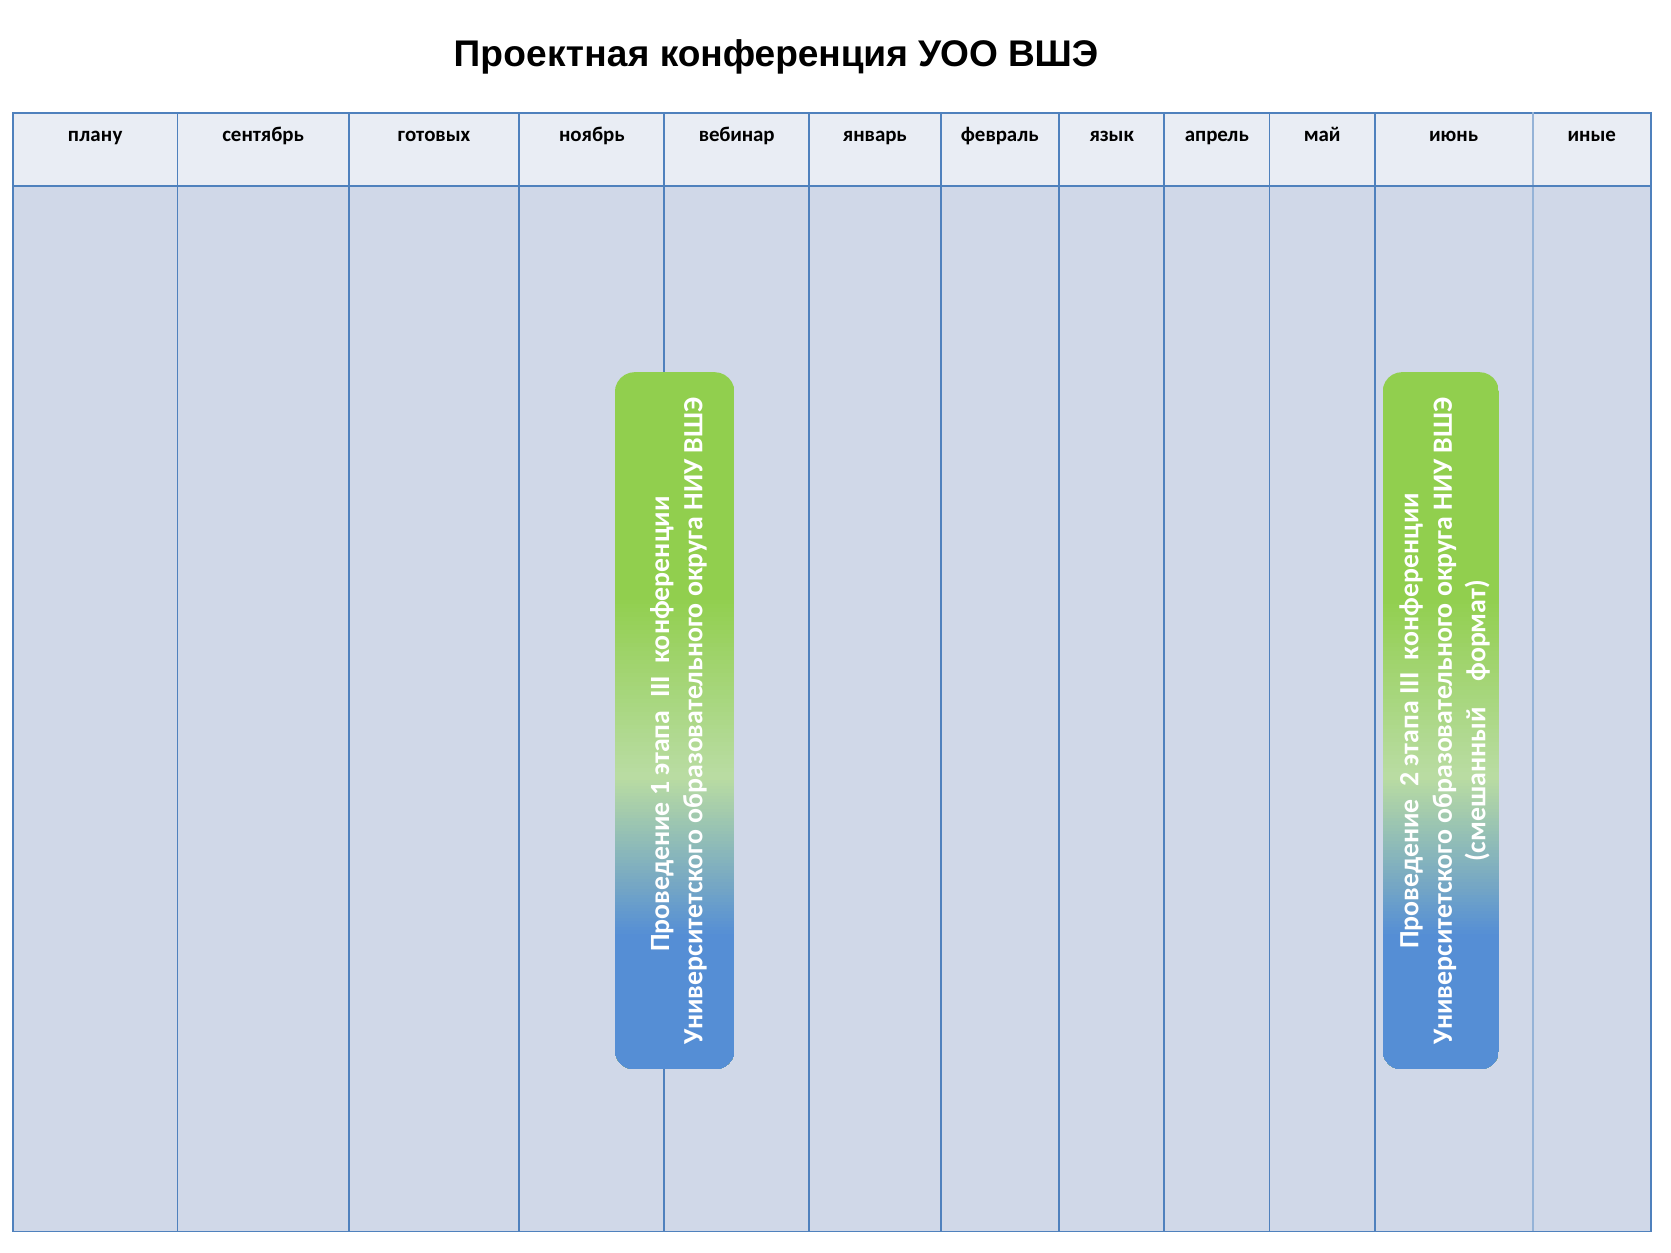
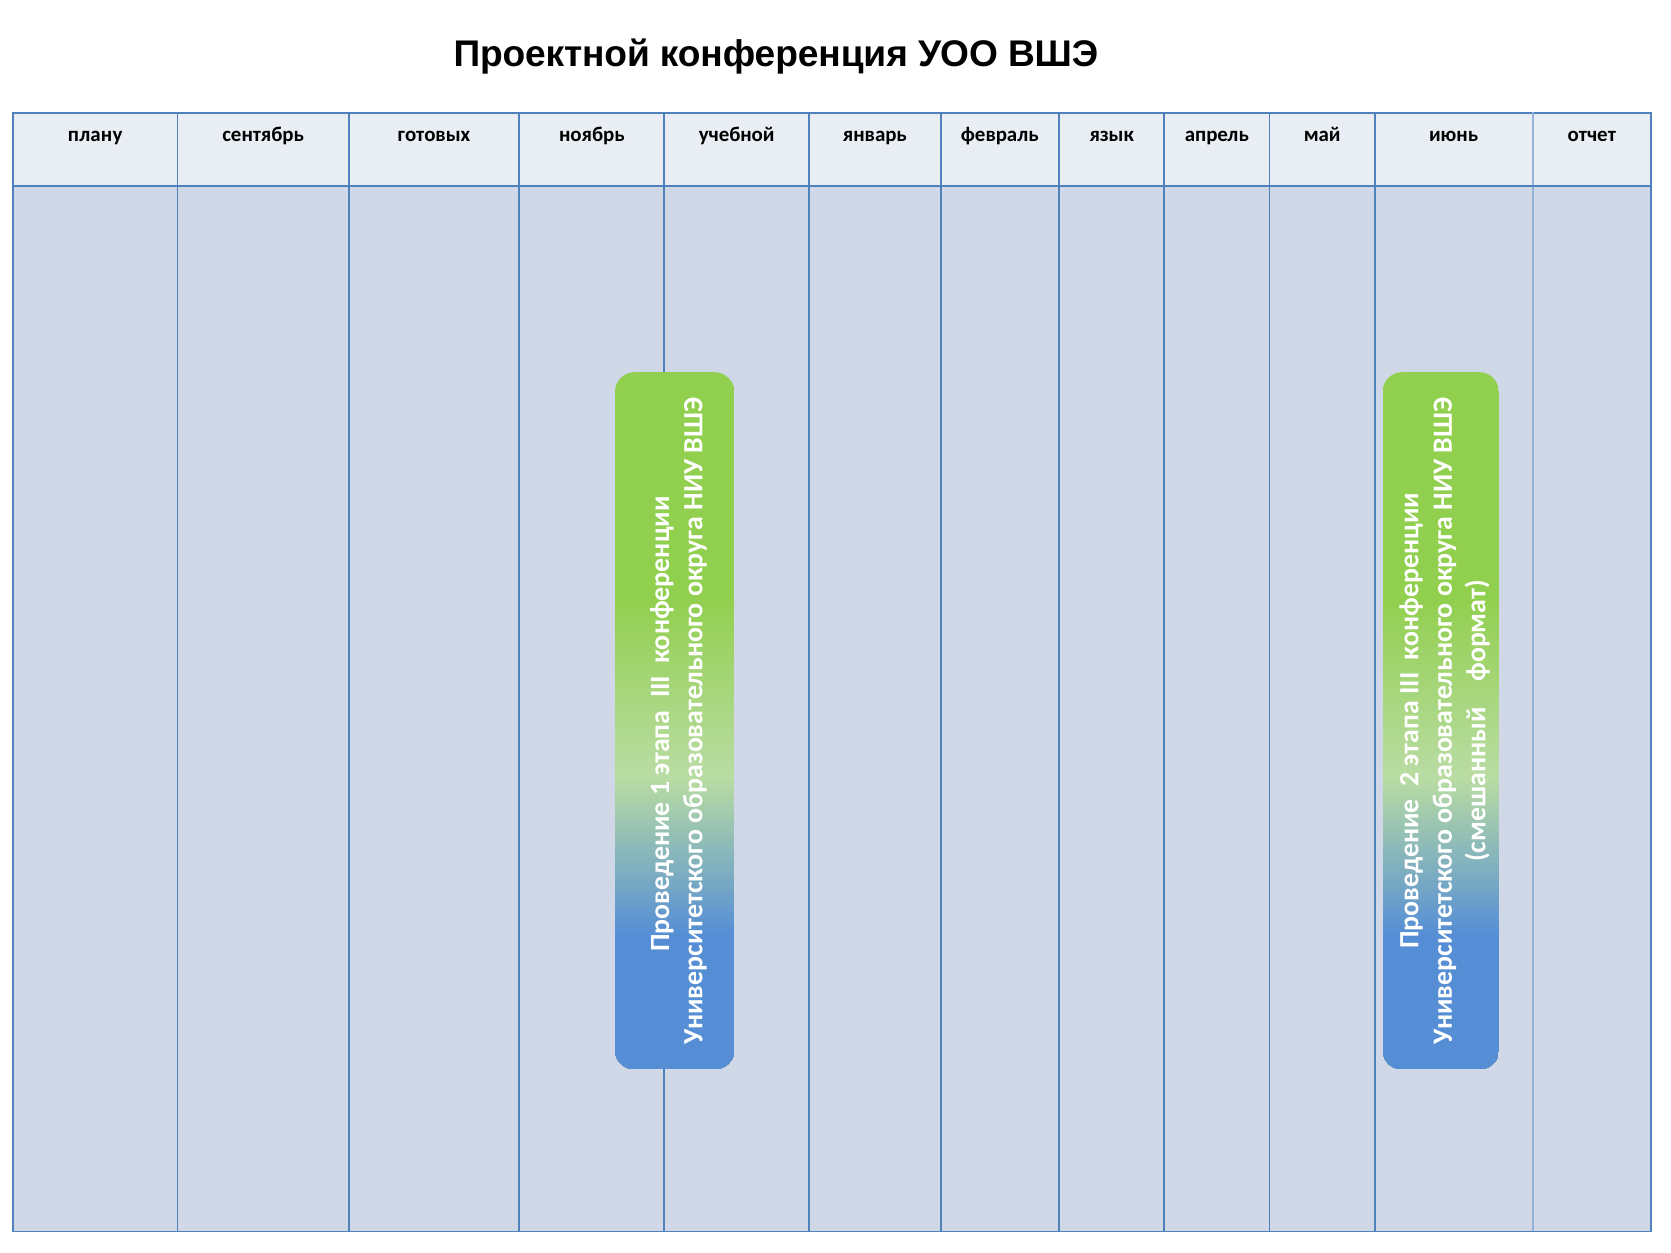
Проектная: Проектная -> Проектной
вебинар: вебинар -> учебной
иные: иные -> отчет
